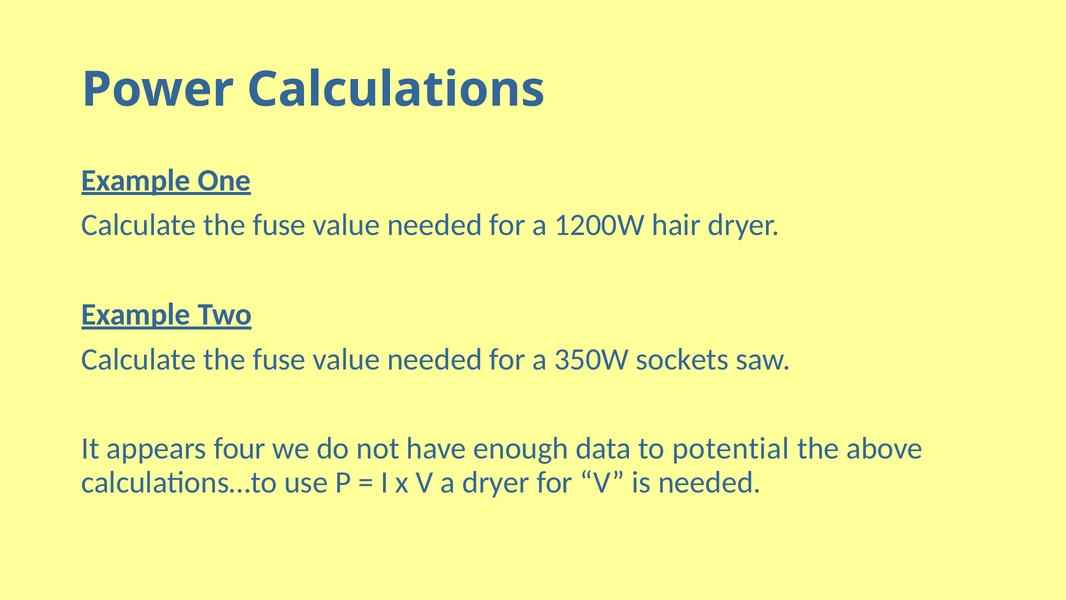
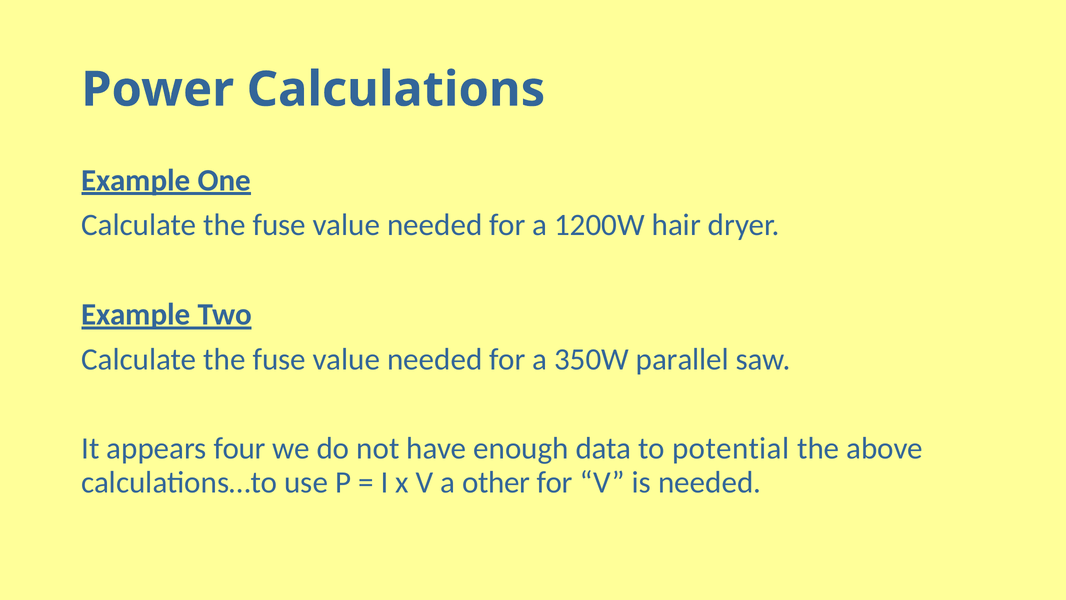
sockets: sockets -> parallel
a dryer: dryer -> other
